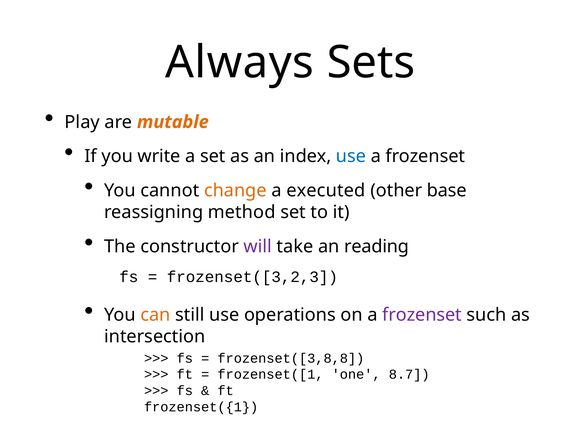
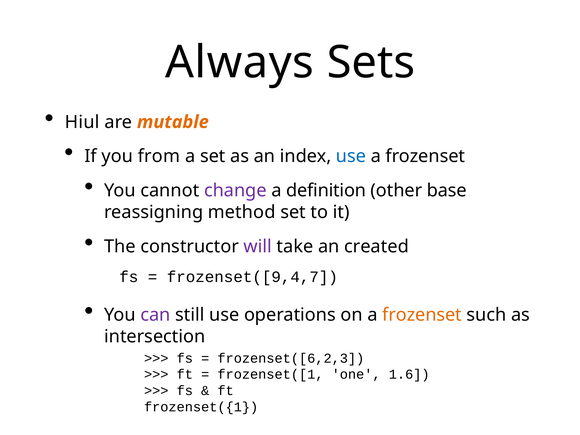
Play: Play -> Hiul
write: write -> from
change colour: orange -> purple
executed: executed -> definition
reading: reading -> created
frozenset([3,2,3: frozenset([3,2,3 -> frozenset([9,4,7
can colour: orange -> purple
frozenset at (422, 315) colour: purple -> orange
frozenset([3,8,8: frozenset([3,8,8 -> frozenset([6,2,3
8.7: 8.7 -> 1.6
